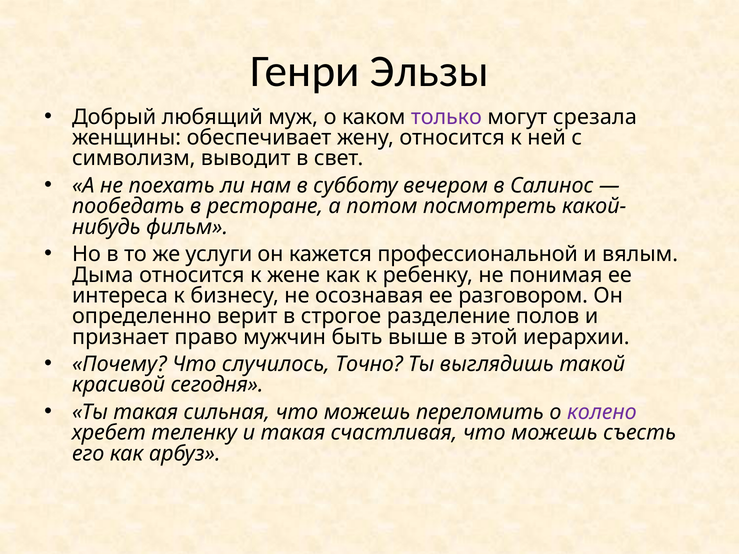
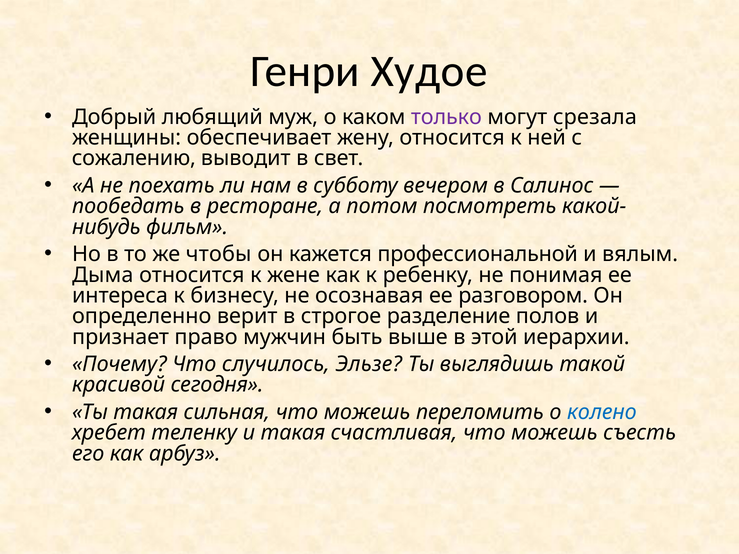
Эльзы: Эльзы -> Худое
символизм: символизм -> сожалению
услуги: услуги -> чтобы
Точно: Точно -> Эльзе
колено colour: purple -> blue
